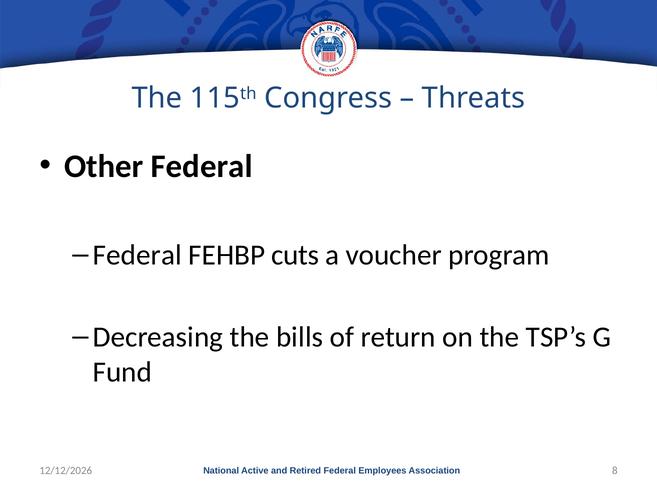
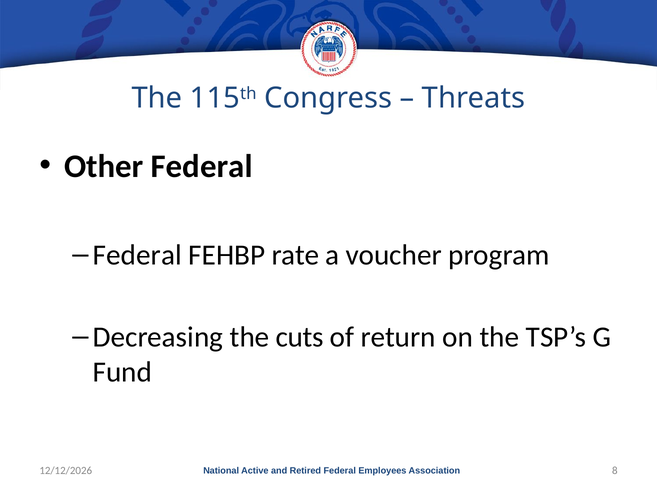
cuts: cuts -> rate
bills: bills -> cuts
